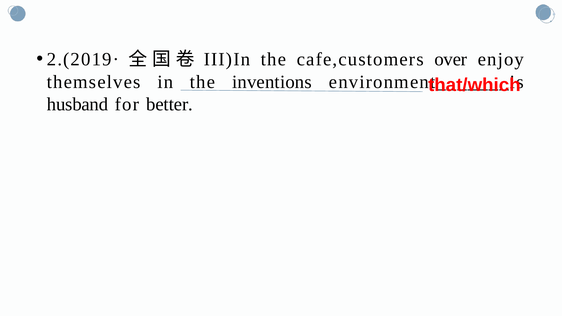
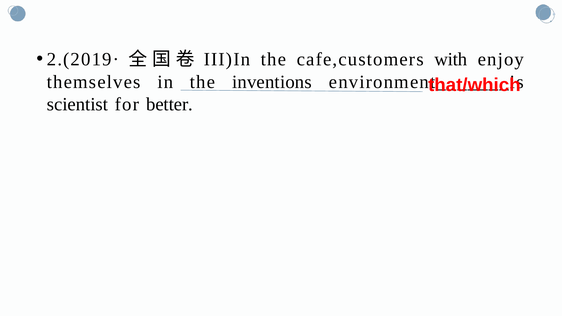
over: over -> with
husband: husband -> scientist
